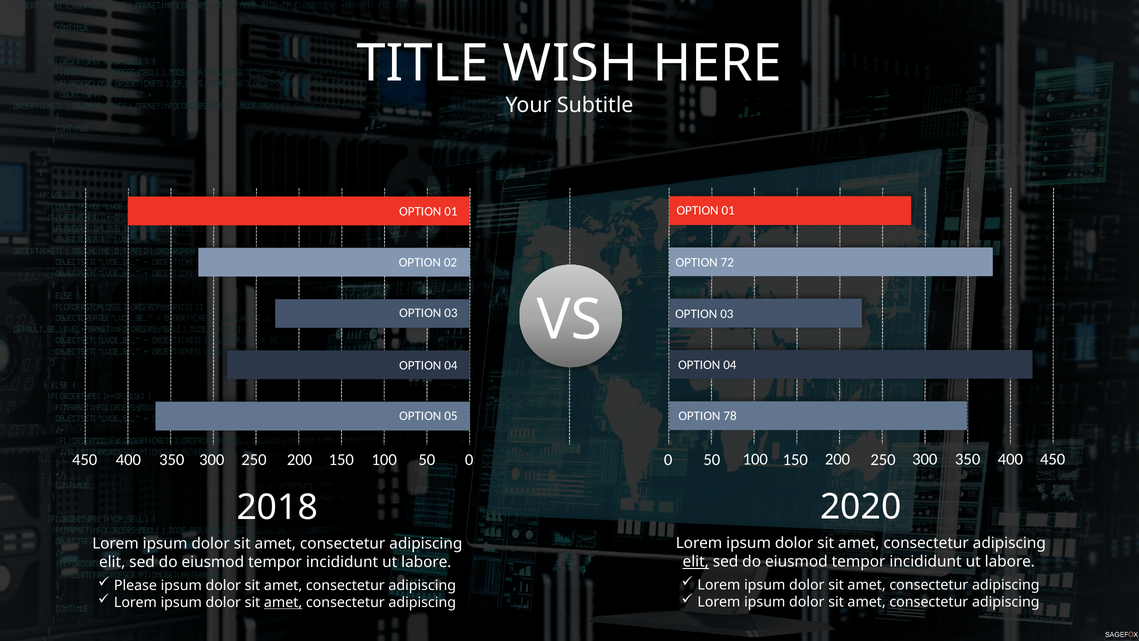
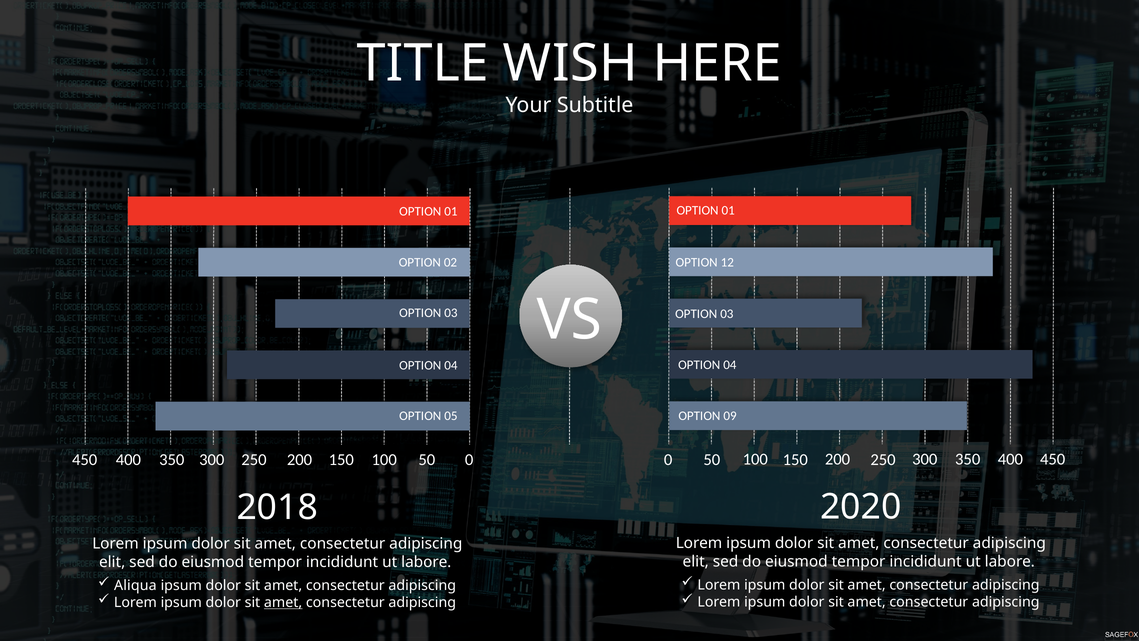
72: 72 -> 12
78: 78 -> 09
elit at (696, 561) underline: present -> none
Please: Please -> Aliqua
